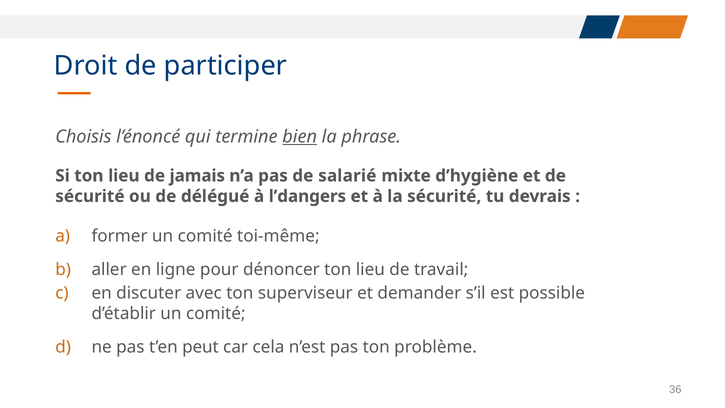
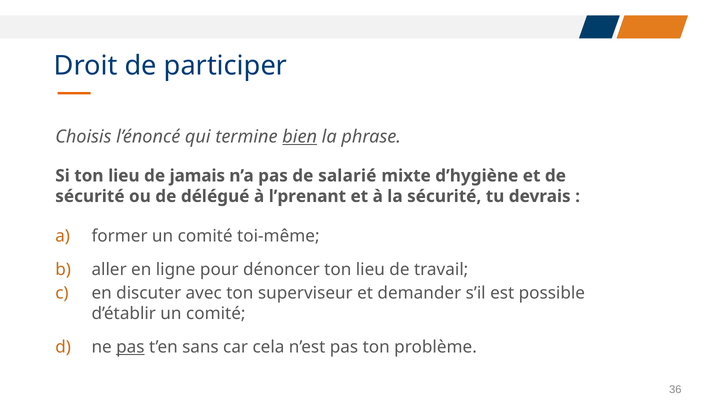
l’dangers: l’dangers -> l’prenant
pas at (130, 347) underline: none -> present
peut: peut -> sans
